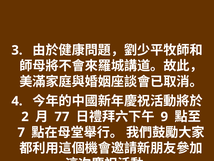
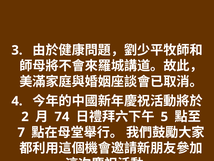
77: 77 -> 74
9: 9 -> 5
